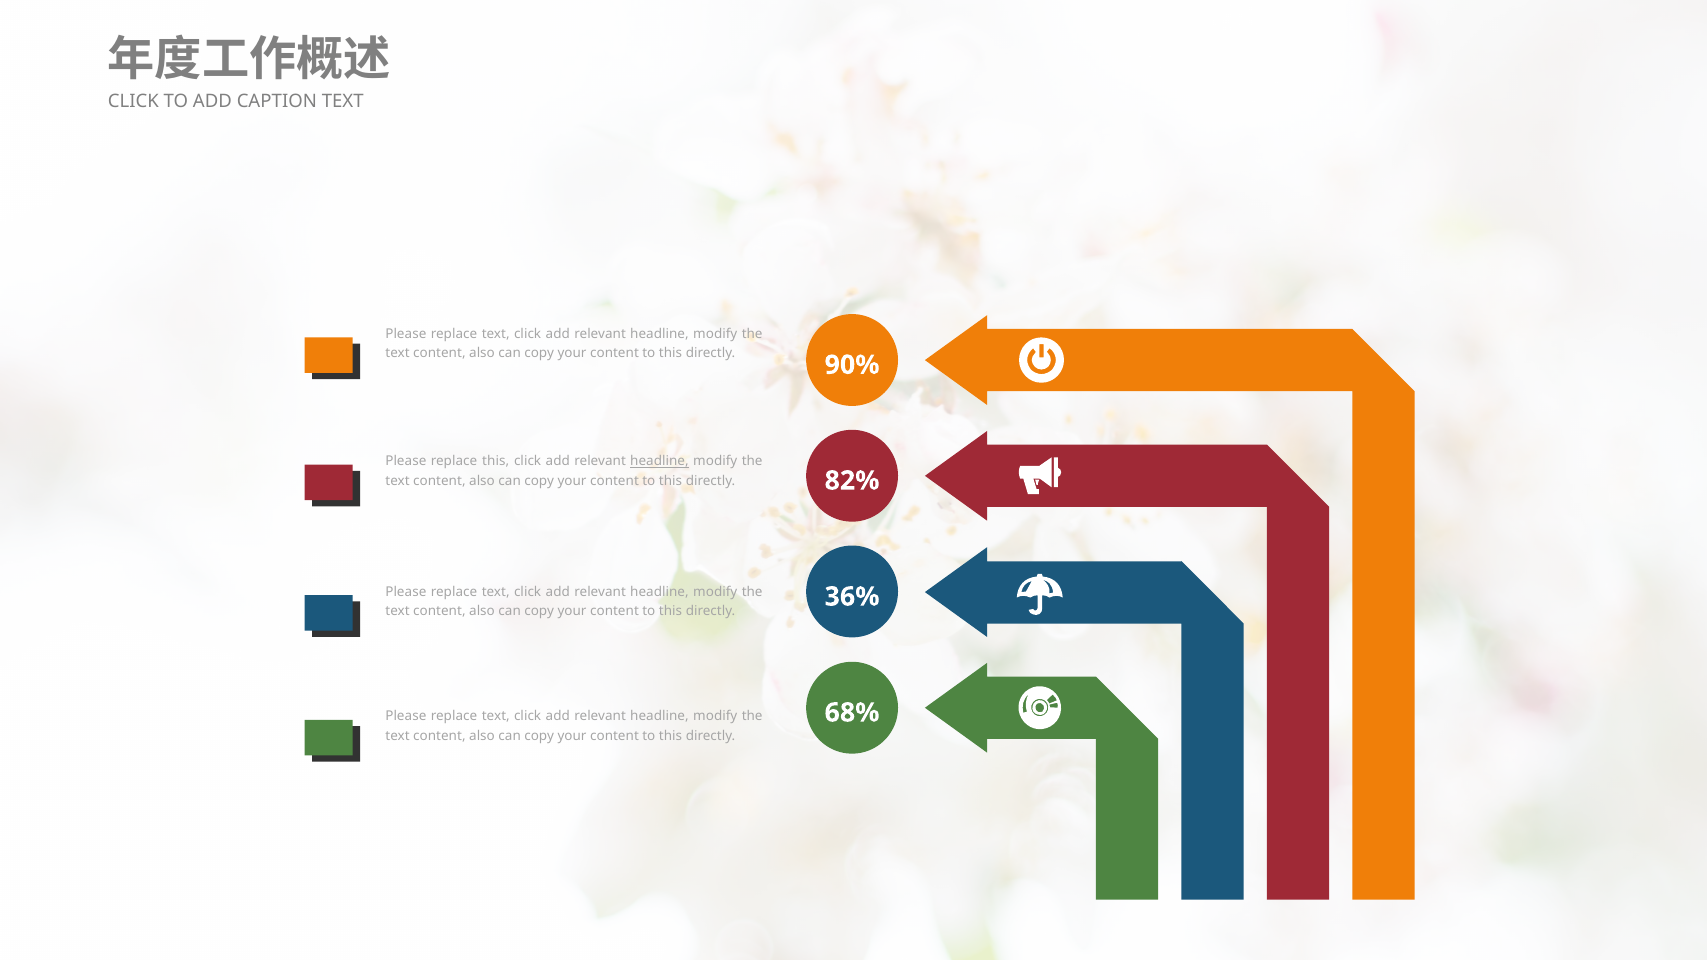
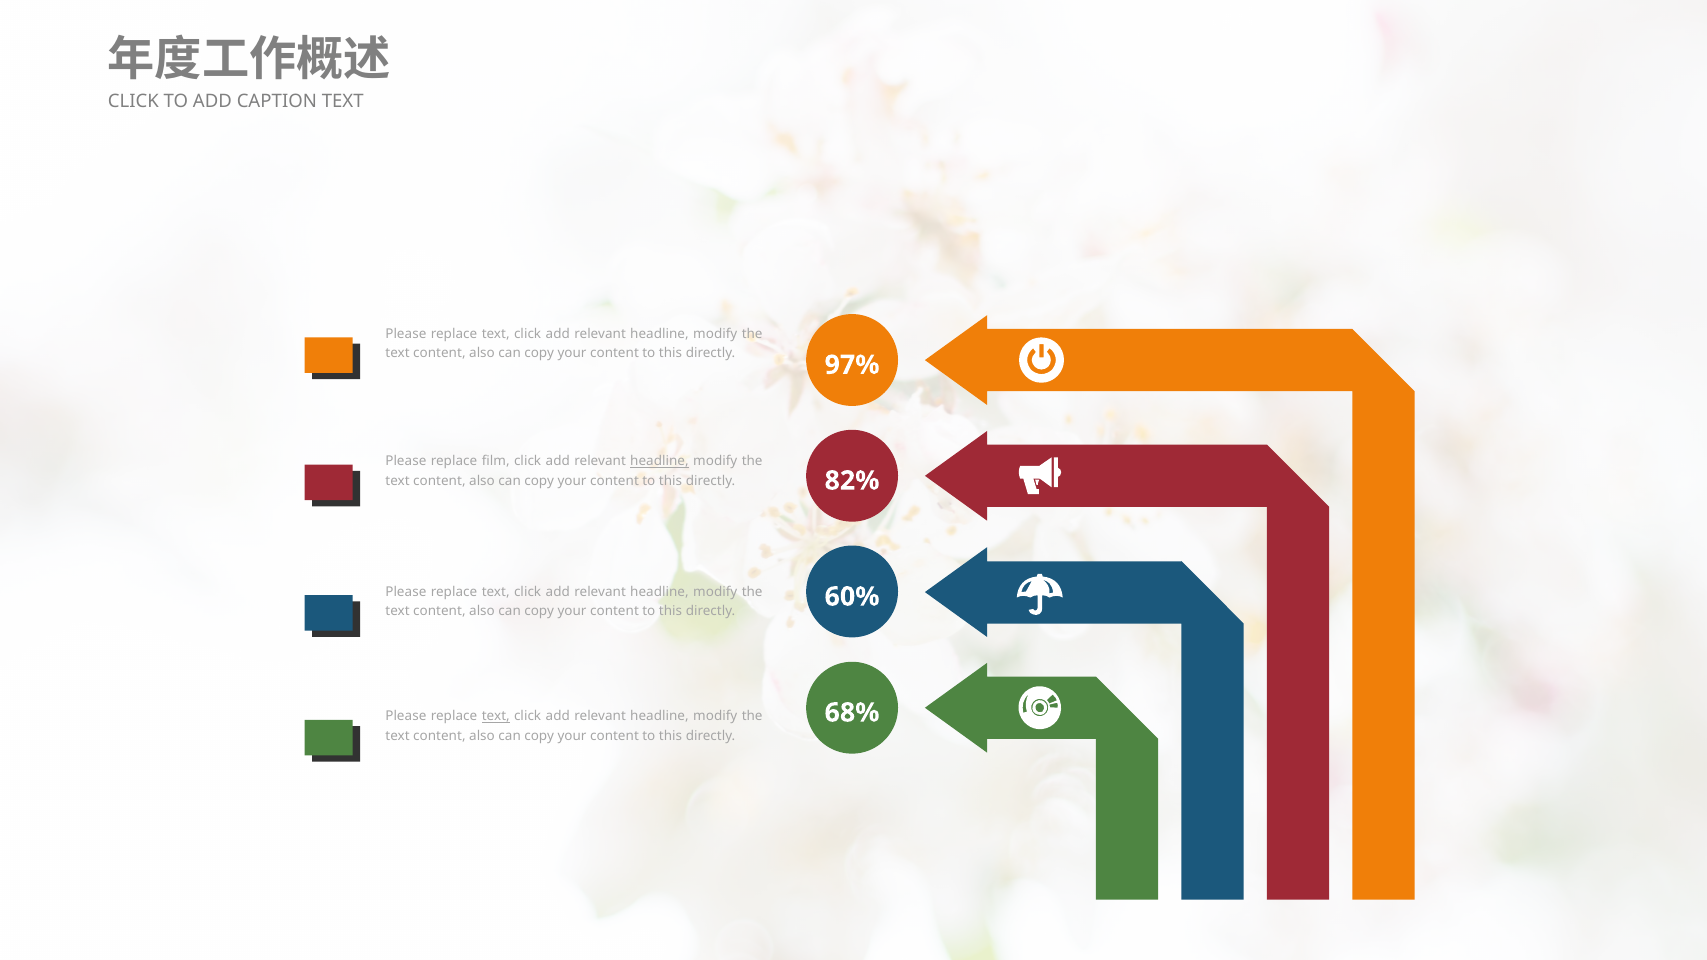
90%: 90% -> 97%
replace this: this -> film
36%: 36% -> 60%
text at (496, 717) underline: none -> present
